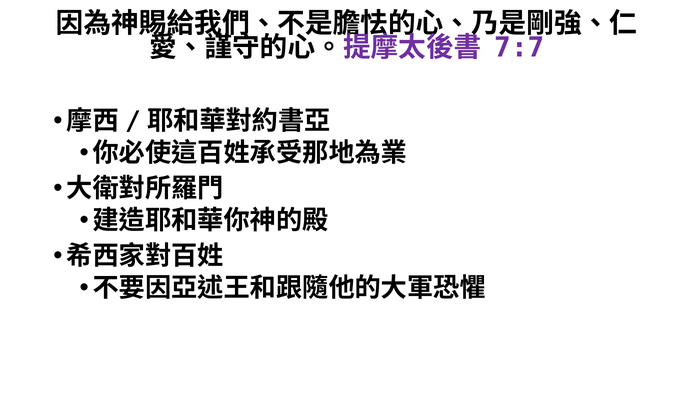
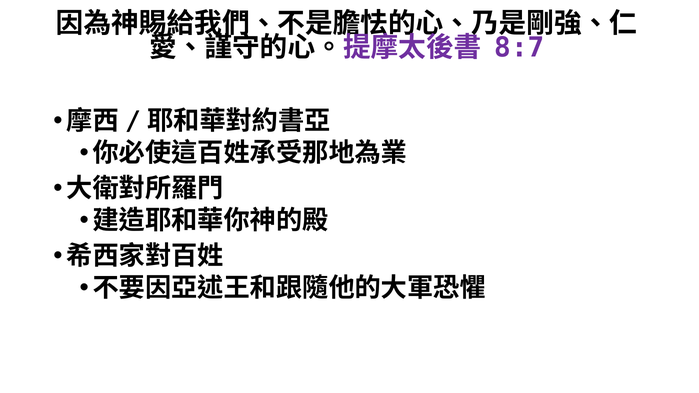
7:7: 7:7 -> 8:7
